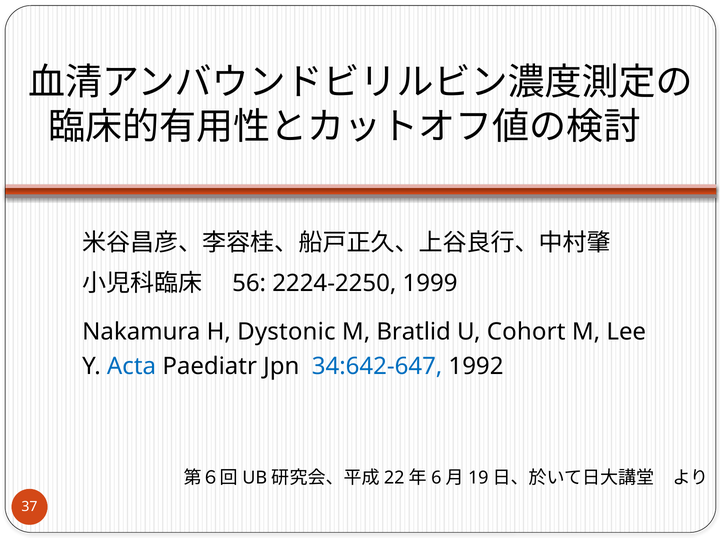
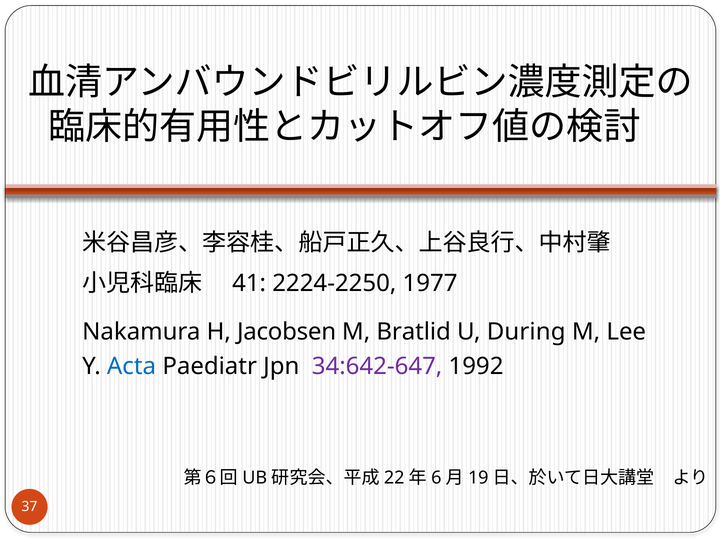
56: 56 -> 41
1999: 1999 -> 1977
Dystonic: Dystonic -> Jacobsen
Cohort: Cohort -> During
34:642-647 colour: blue -> purple
